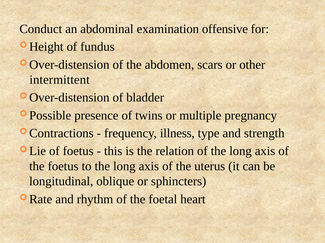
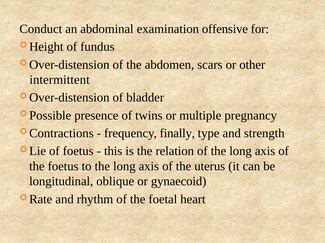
illness: illness -> finally
sphincters: sphincters -> gynaecoid
